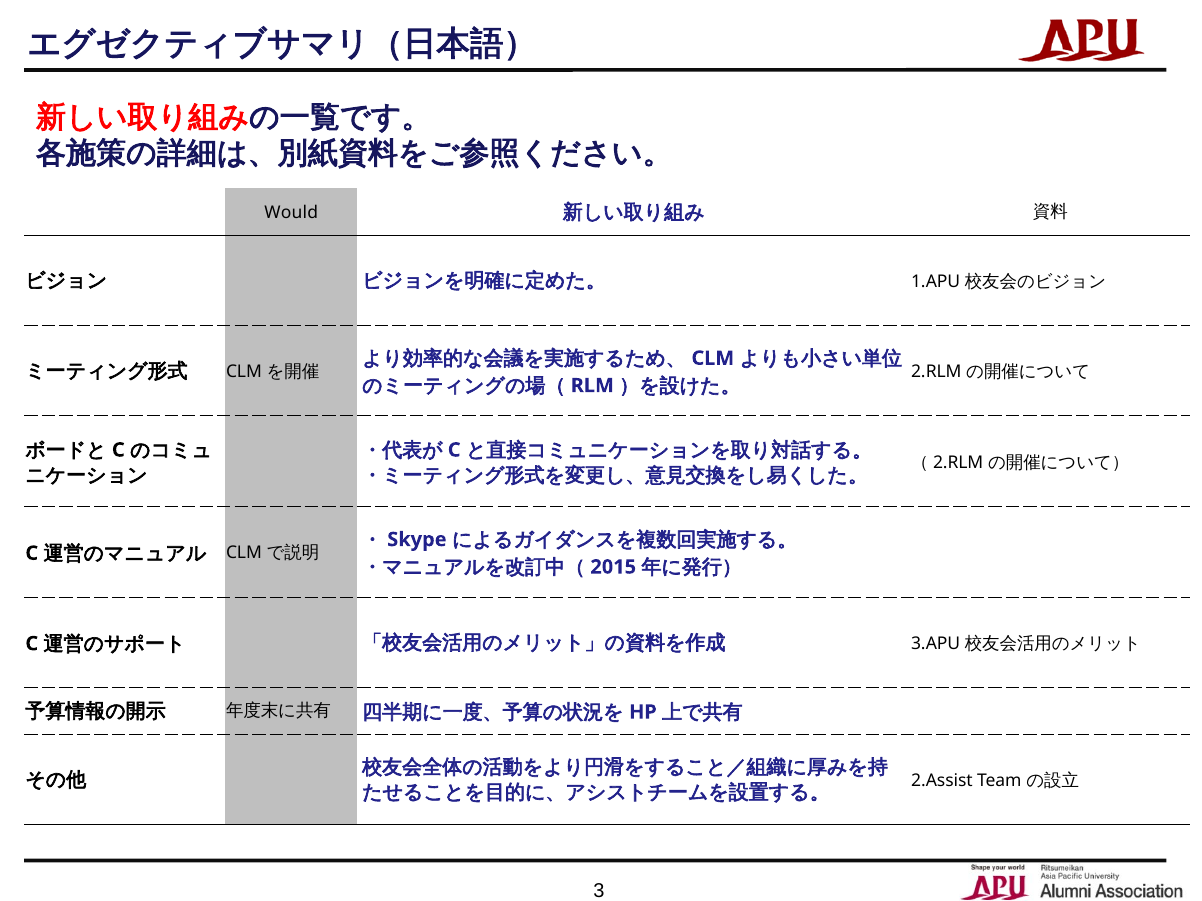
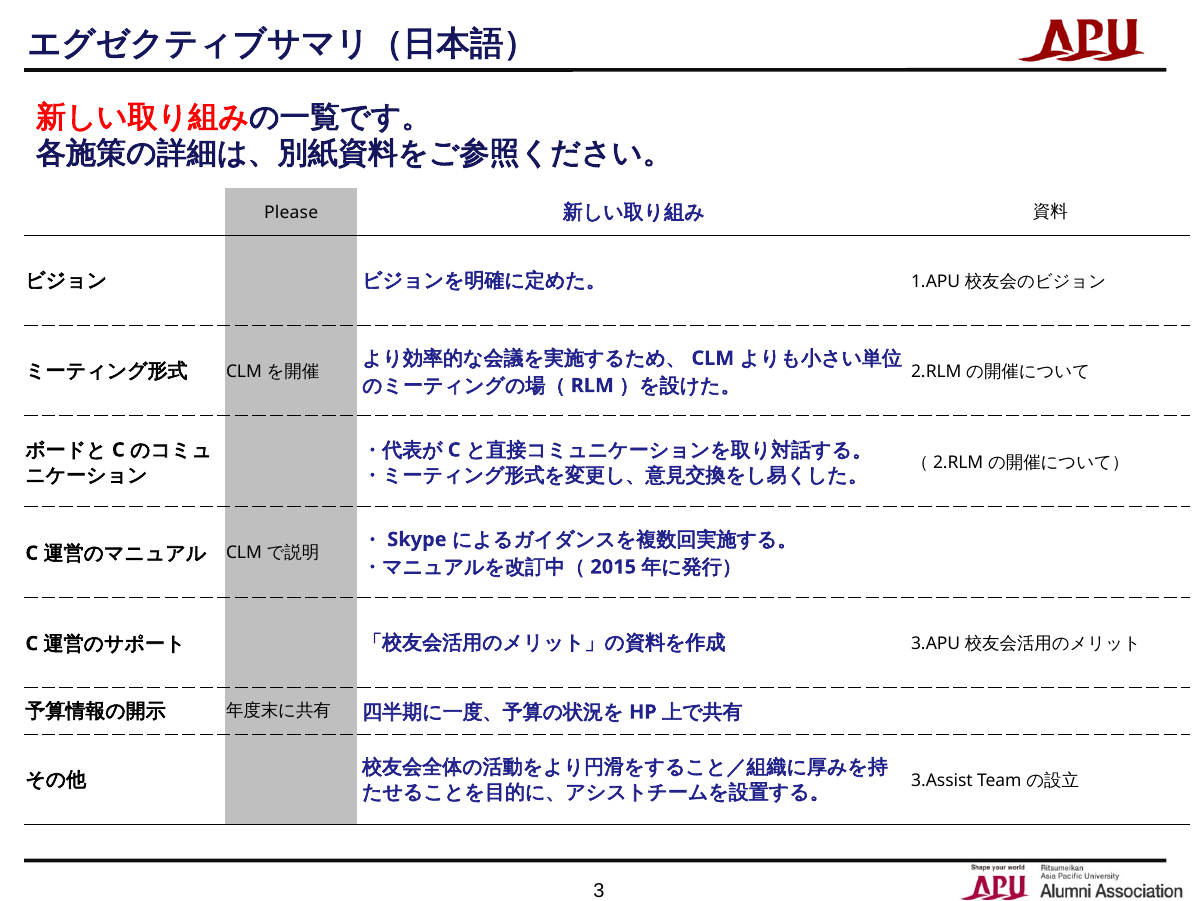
Would: Would -> Please
2.Assist: 2.Assist -> 3.Assist
